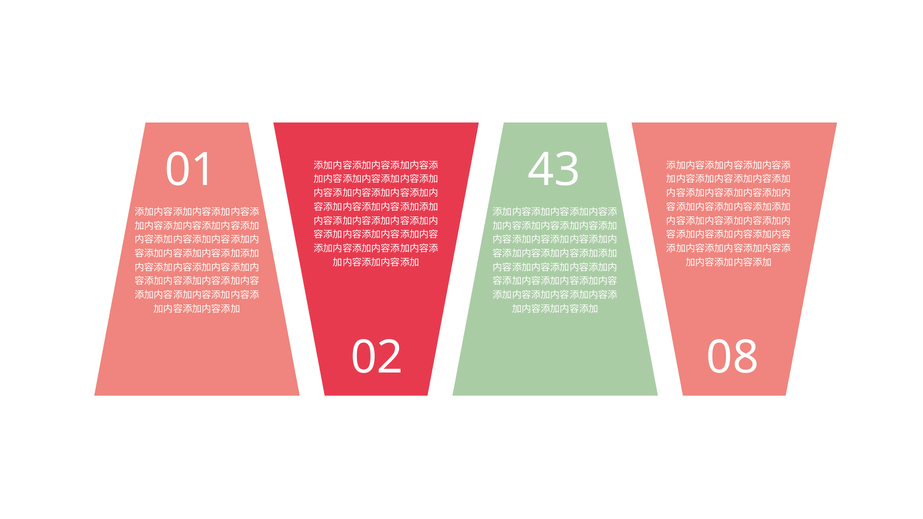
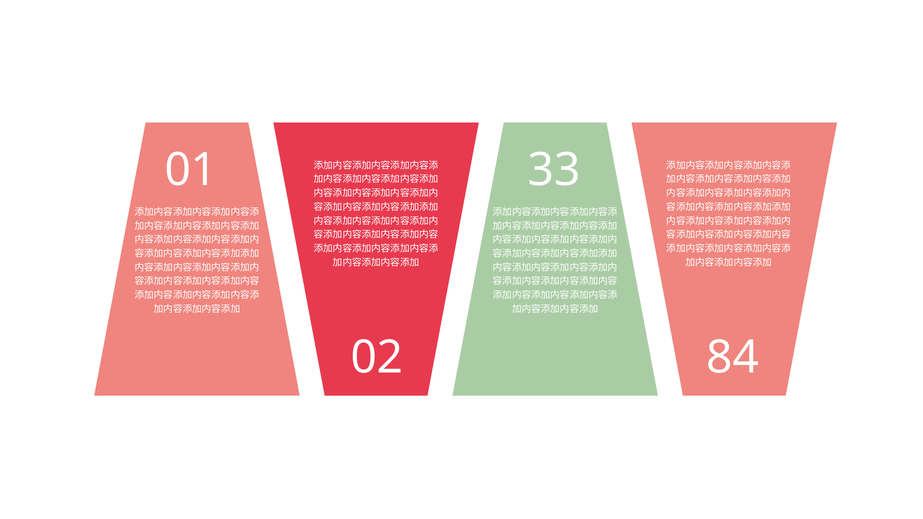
43: 43 -> 33
08: 08 -> 84
